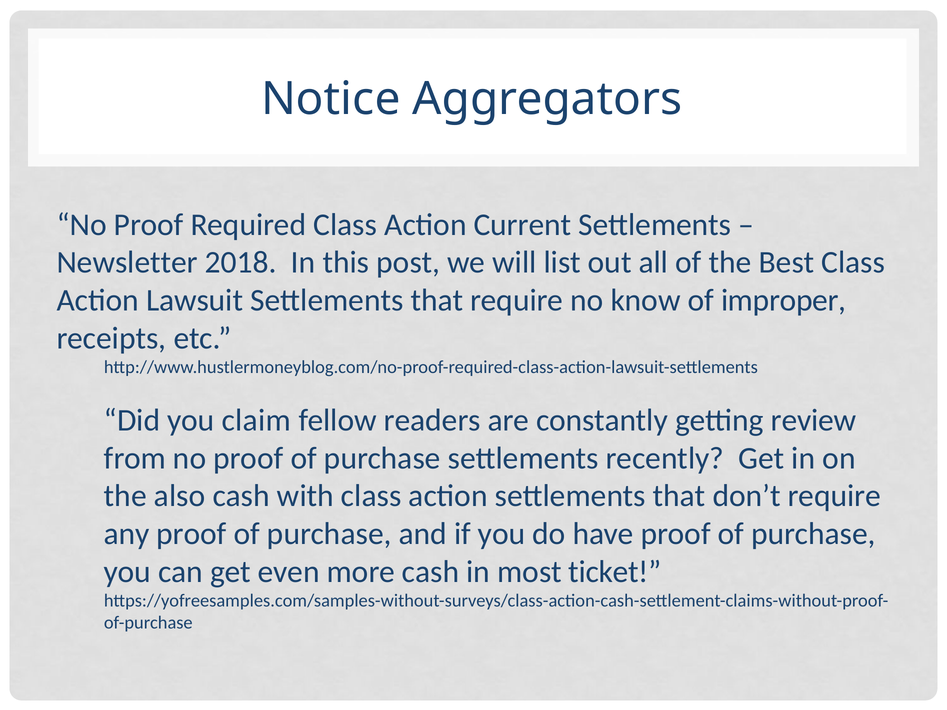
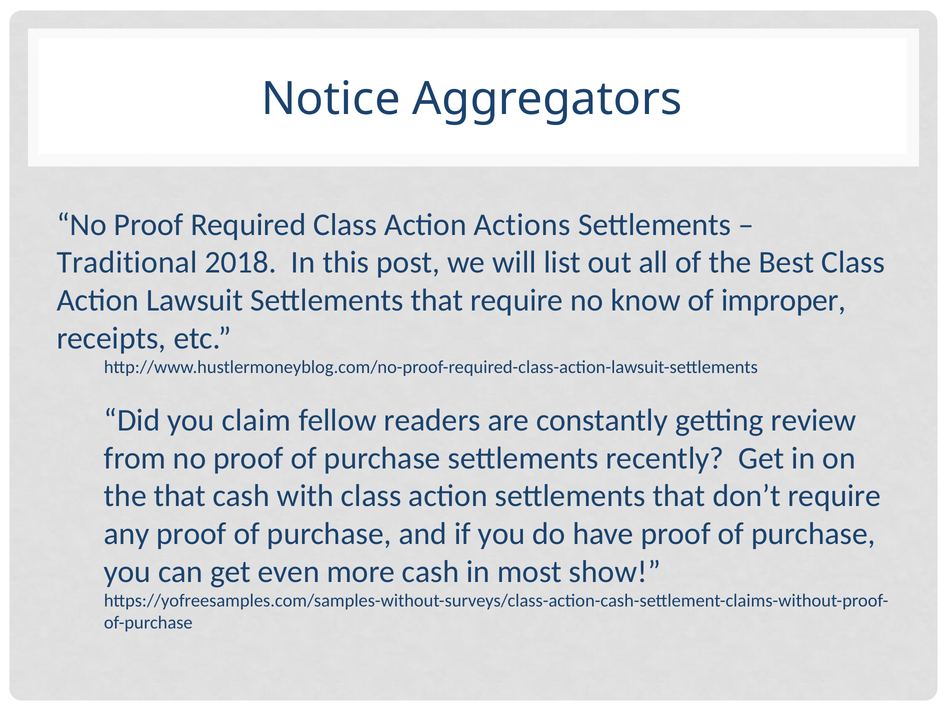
Current: Current -> Actions
Newsletter: Newsletter -> Traditional
the also: also -> that
ticket: ticket -> show
